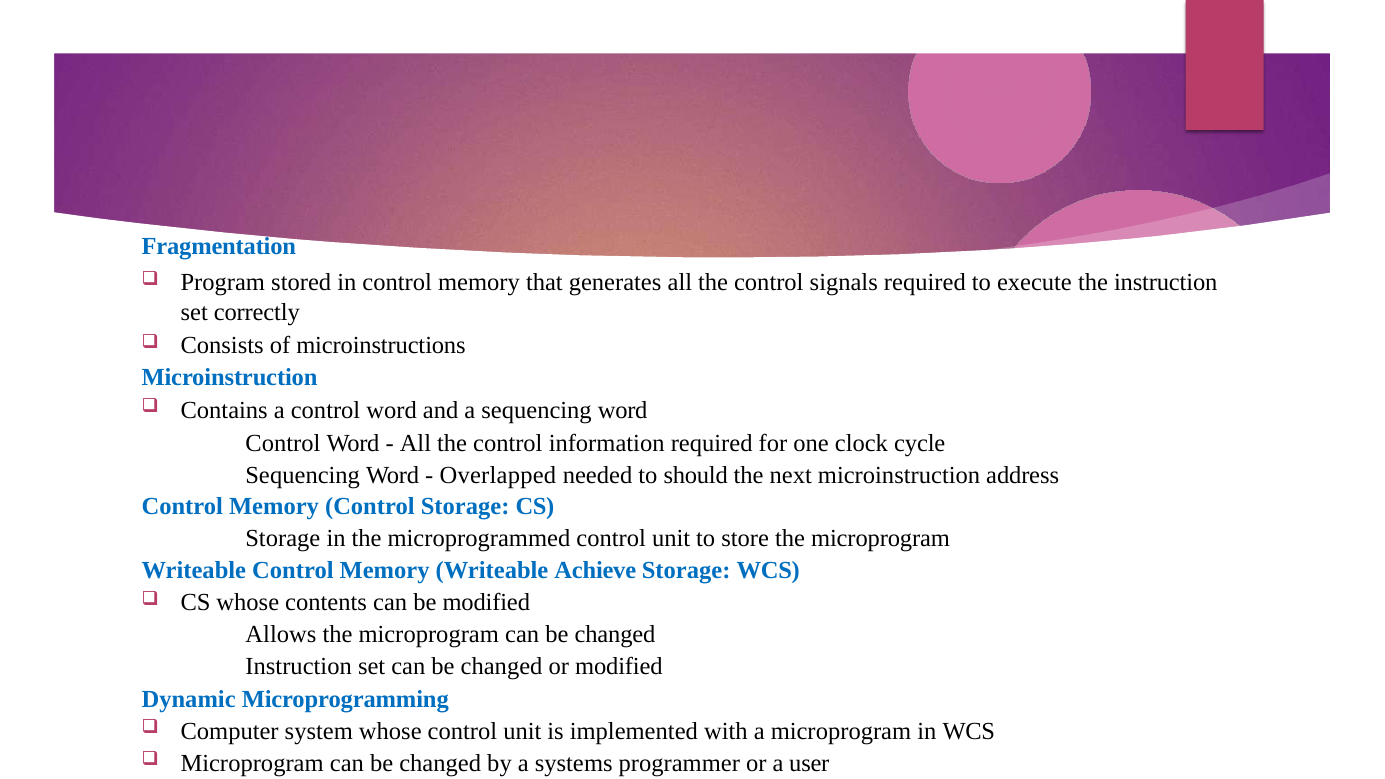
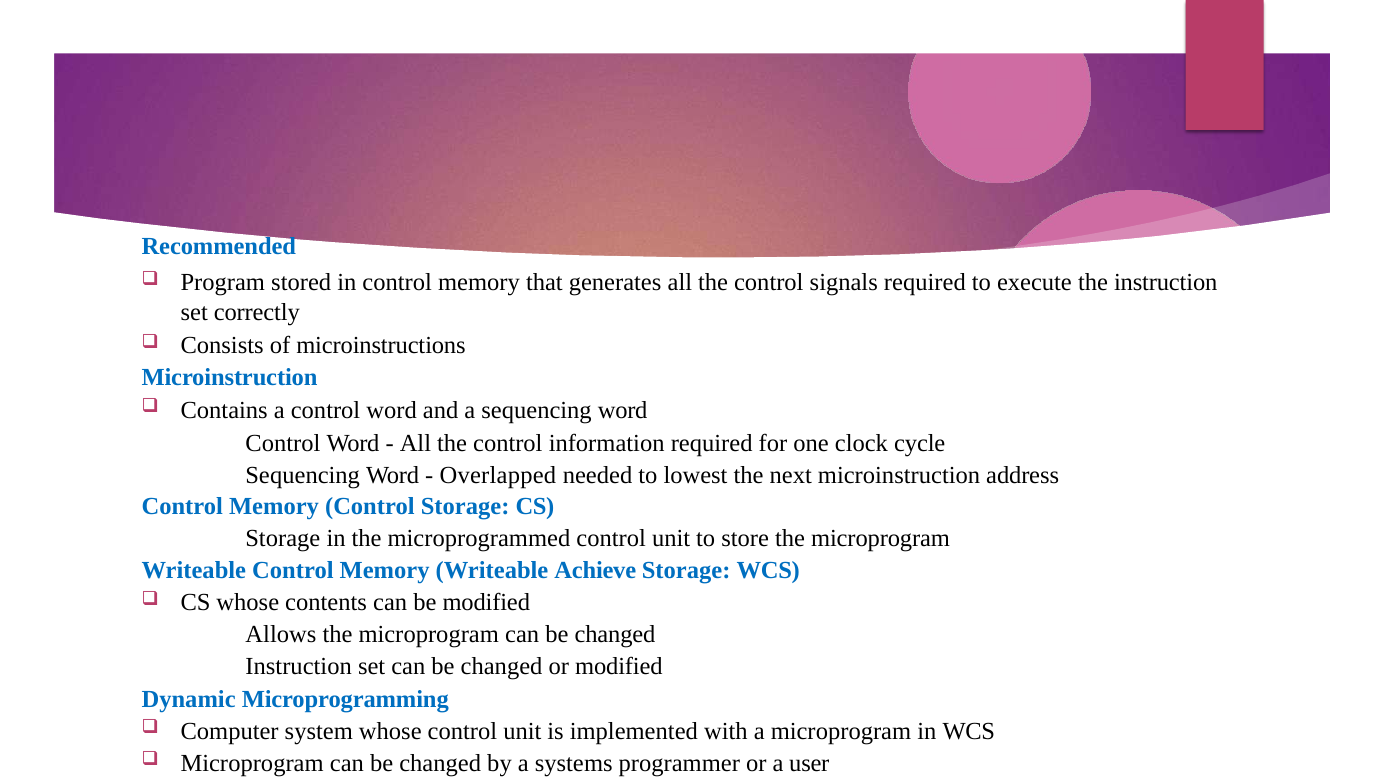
Fragmentation: Fragmentation -> Recommended
should: should -> lowest
